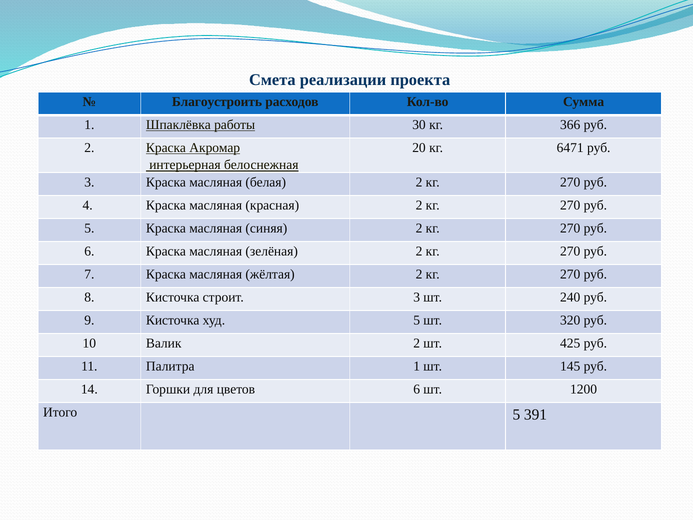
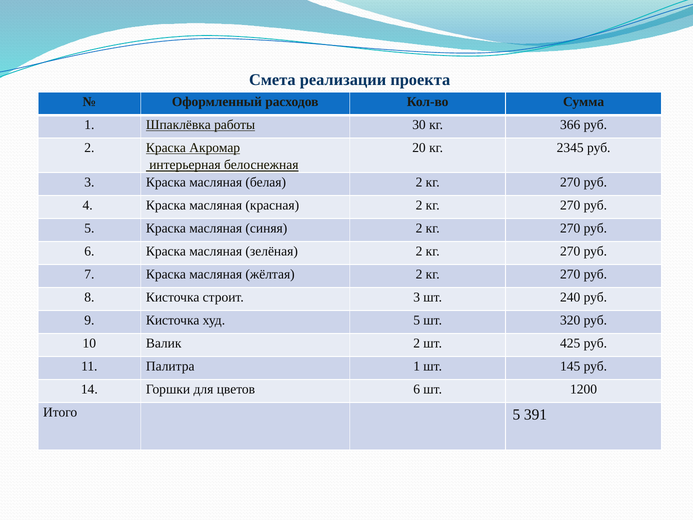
Благоустроить: Благоустроить -> Оформленный
6471: 6471 -> 2345
